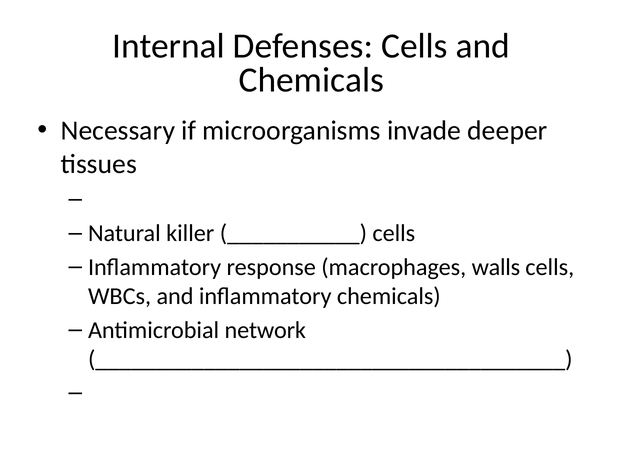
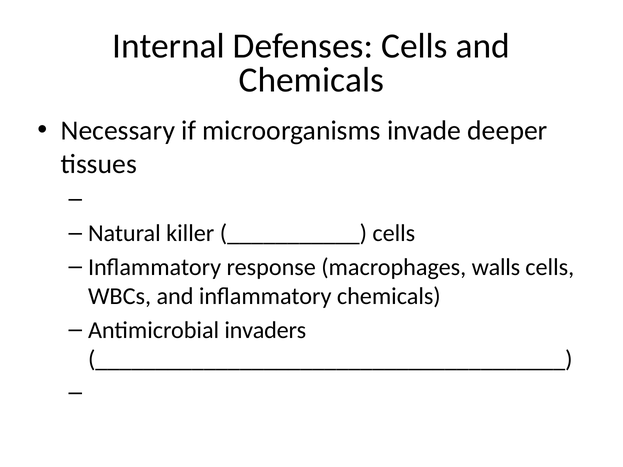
network: network -> invaders
